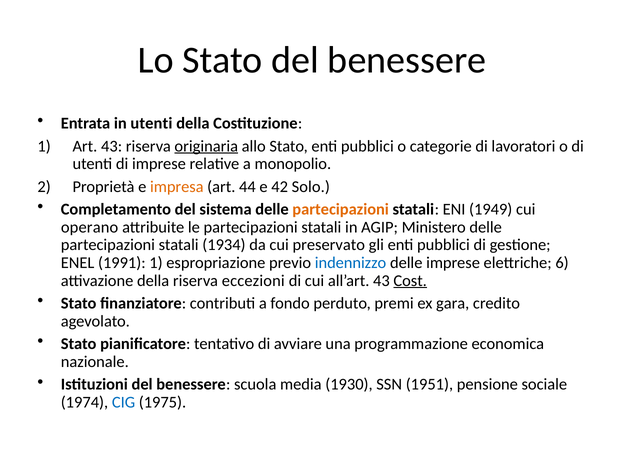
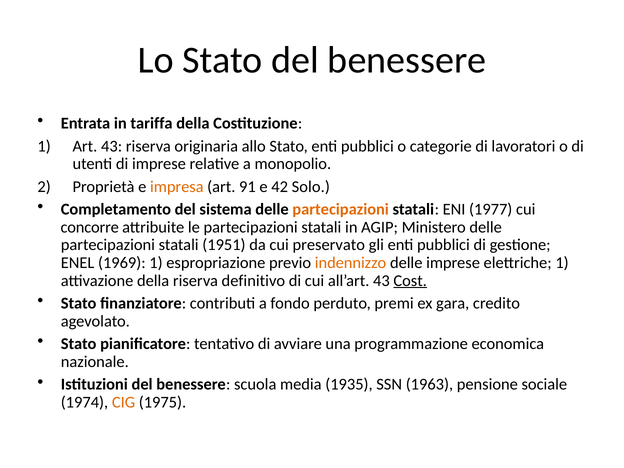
in utenti: utenti -> tariffa
originaria underline: present -> none
44: 44 -> 91
1949: 1949 -> 1977
operano: operano -> concorre
1934: 1934 -> 1951
1991: 1991 -> 1969
indennizzo colour: blue -> orange
elettriche 6: 6 -> 1
eccezioni: eccezioni -> definitivo
1930: 1930 -> 1935
1951: 1951 -> 1963
CIG colour: blue -> orange
